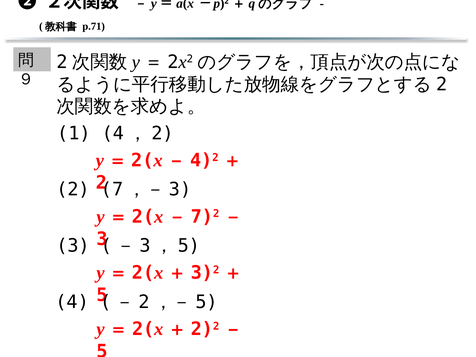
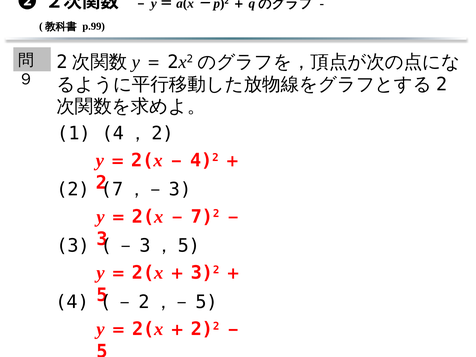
p.71: p.71 -> p.99
